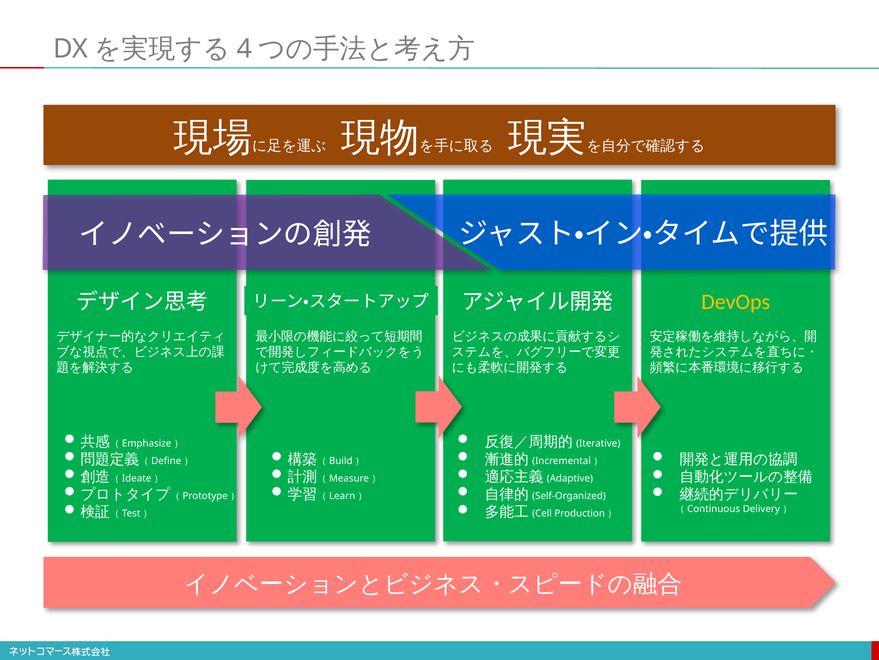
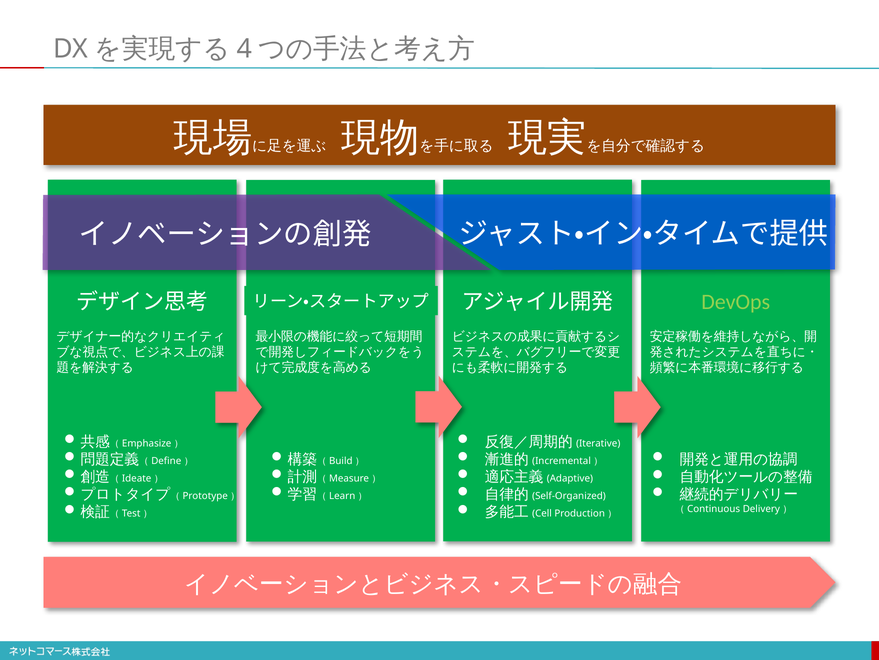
DevOps colour: yellow -> light green
